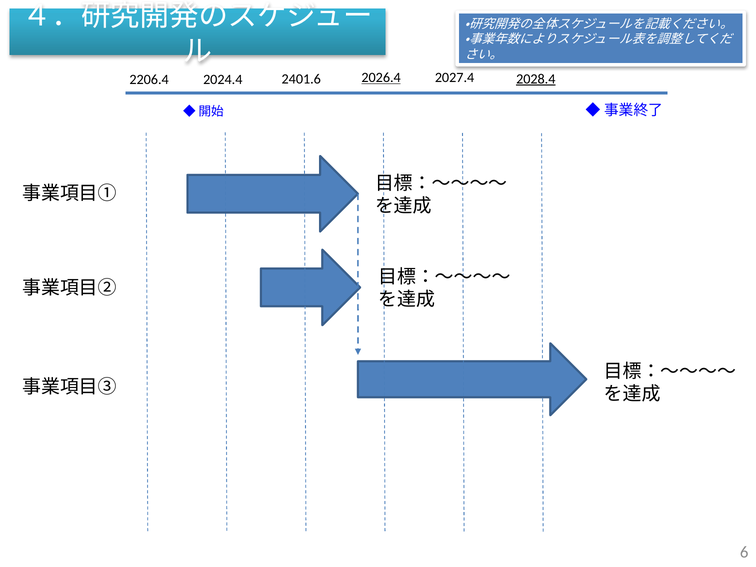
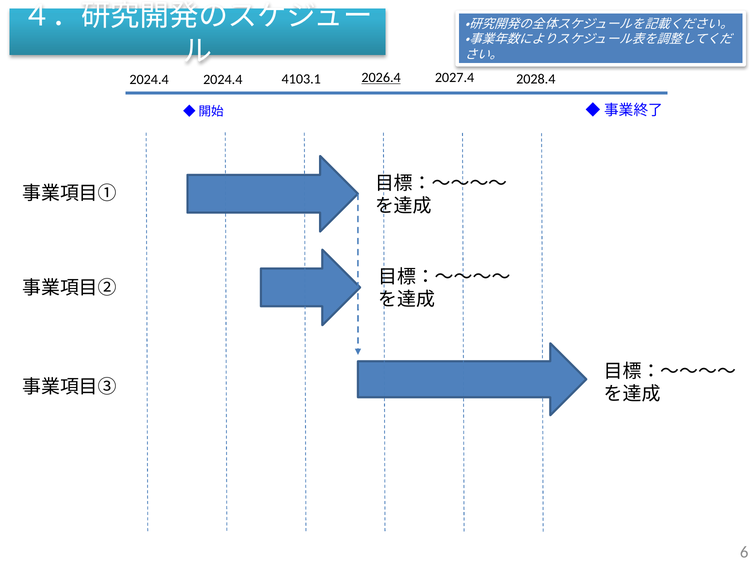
2028.4 underline: present -> none
2401.6: 2401.6 -> 4103.1
2206.4 at (149, 79): 2206.4 -> 2024.4
